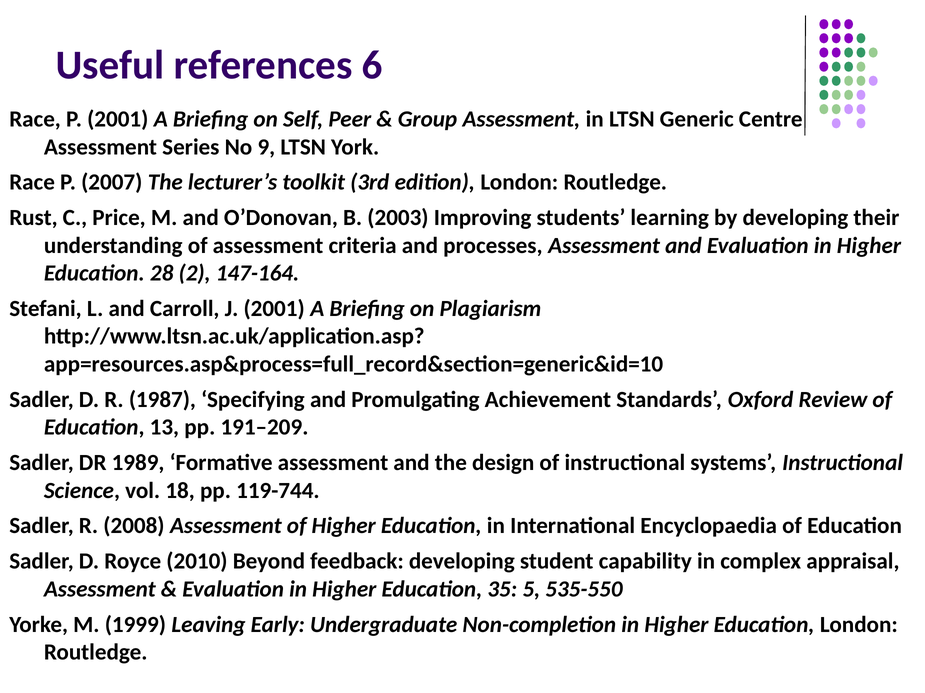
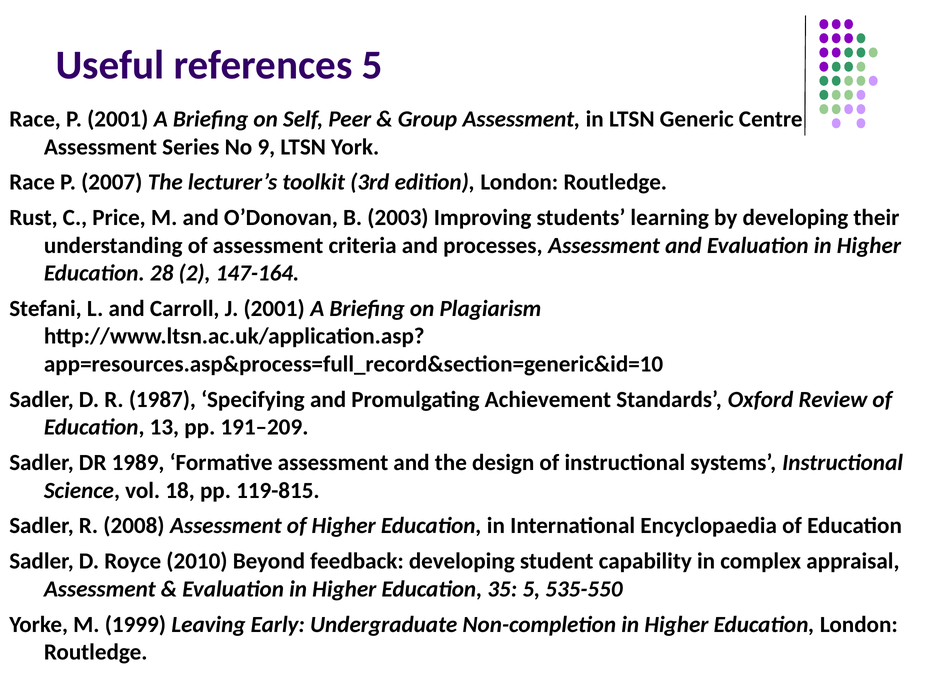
references 6: 6 -> 5
119-744: 119-744 -> 119-815
